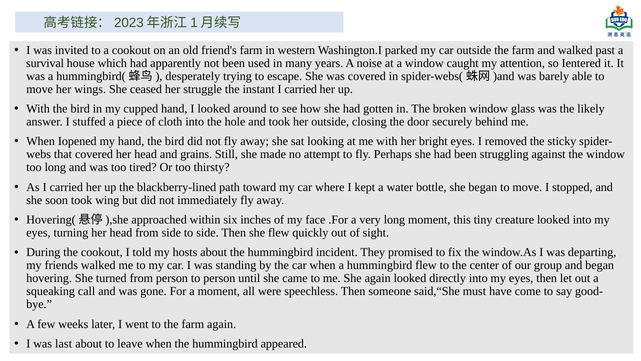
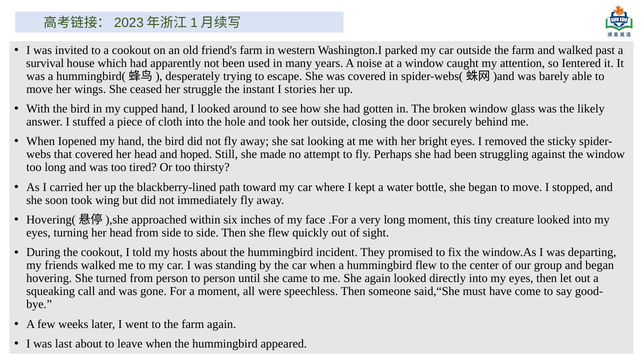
instant I carried: carried -> stories
grains: grains -> hoped
